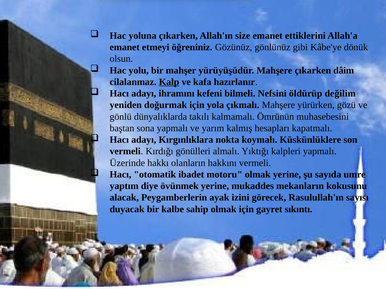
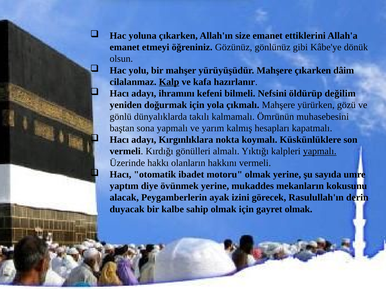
yapmalı at (320, 152) underline: none -> present
sayısı: sayısı -> derin
gayret sıkıntı: sıkıntı -> olmak
